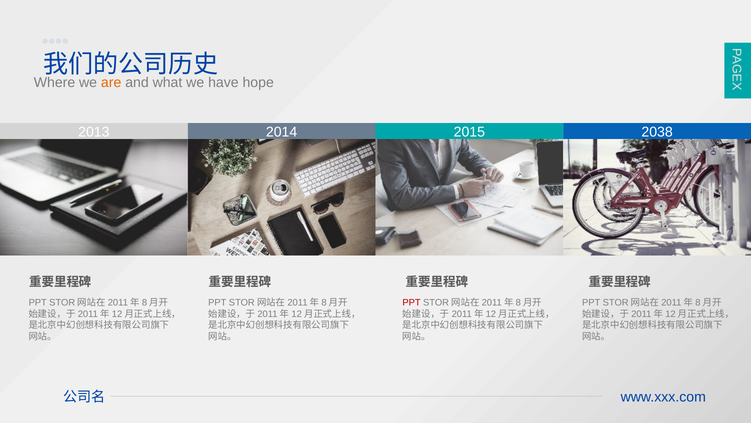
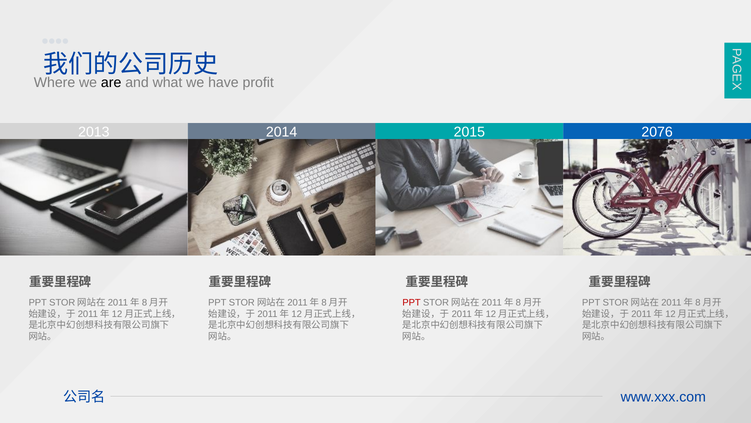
are colour: orange -> black
hope: hope -> profit
2038: 2038 -> 2076
